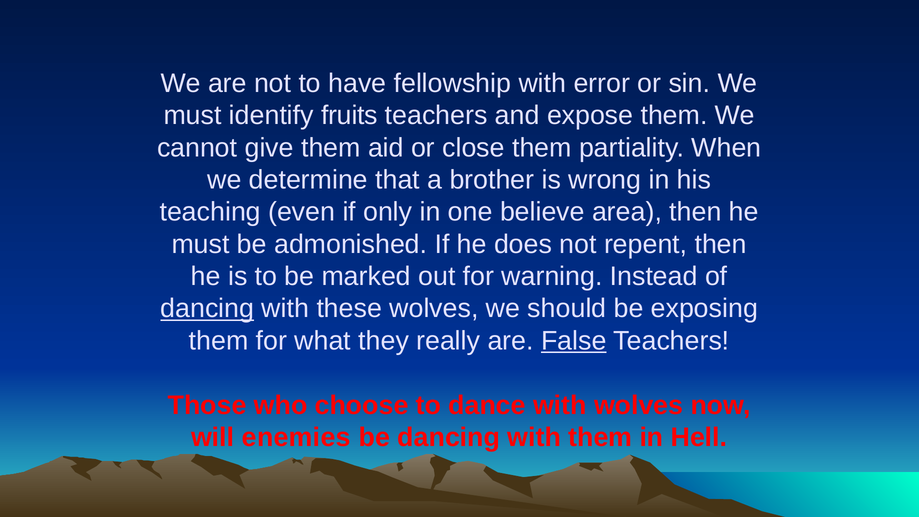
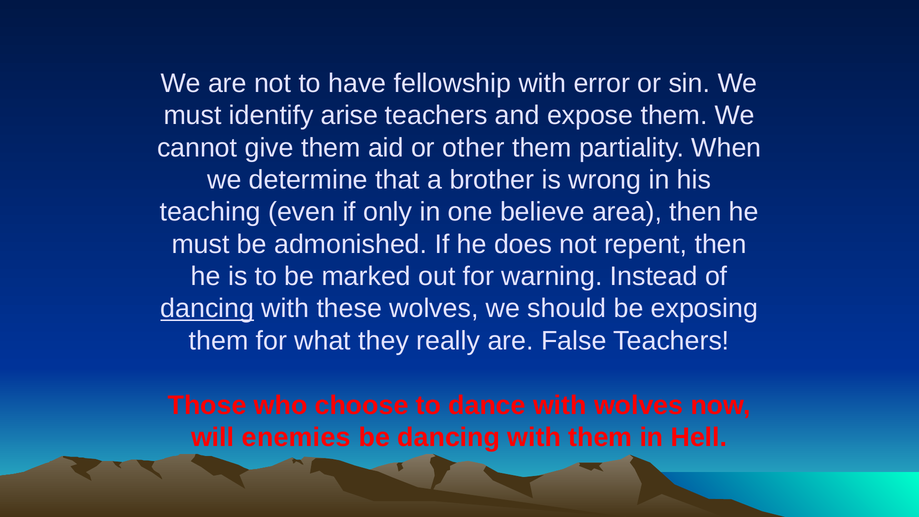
fruits: fruits -> arise
close: close -> other
False underline: present -> none
